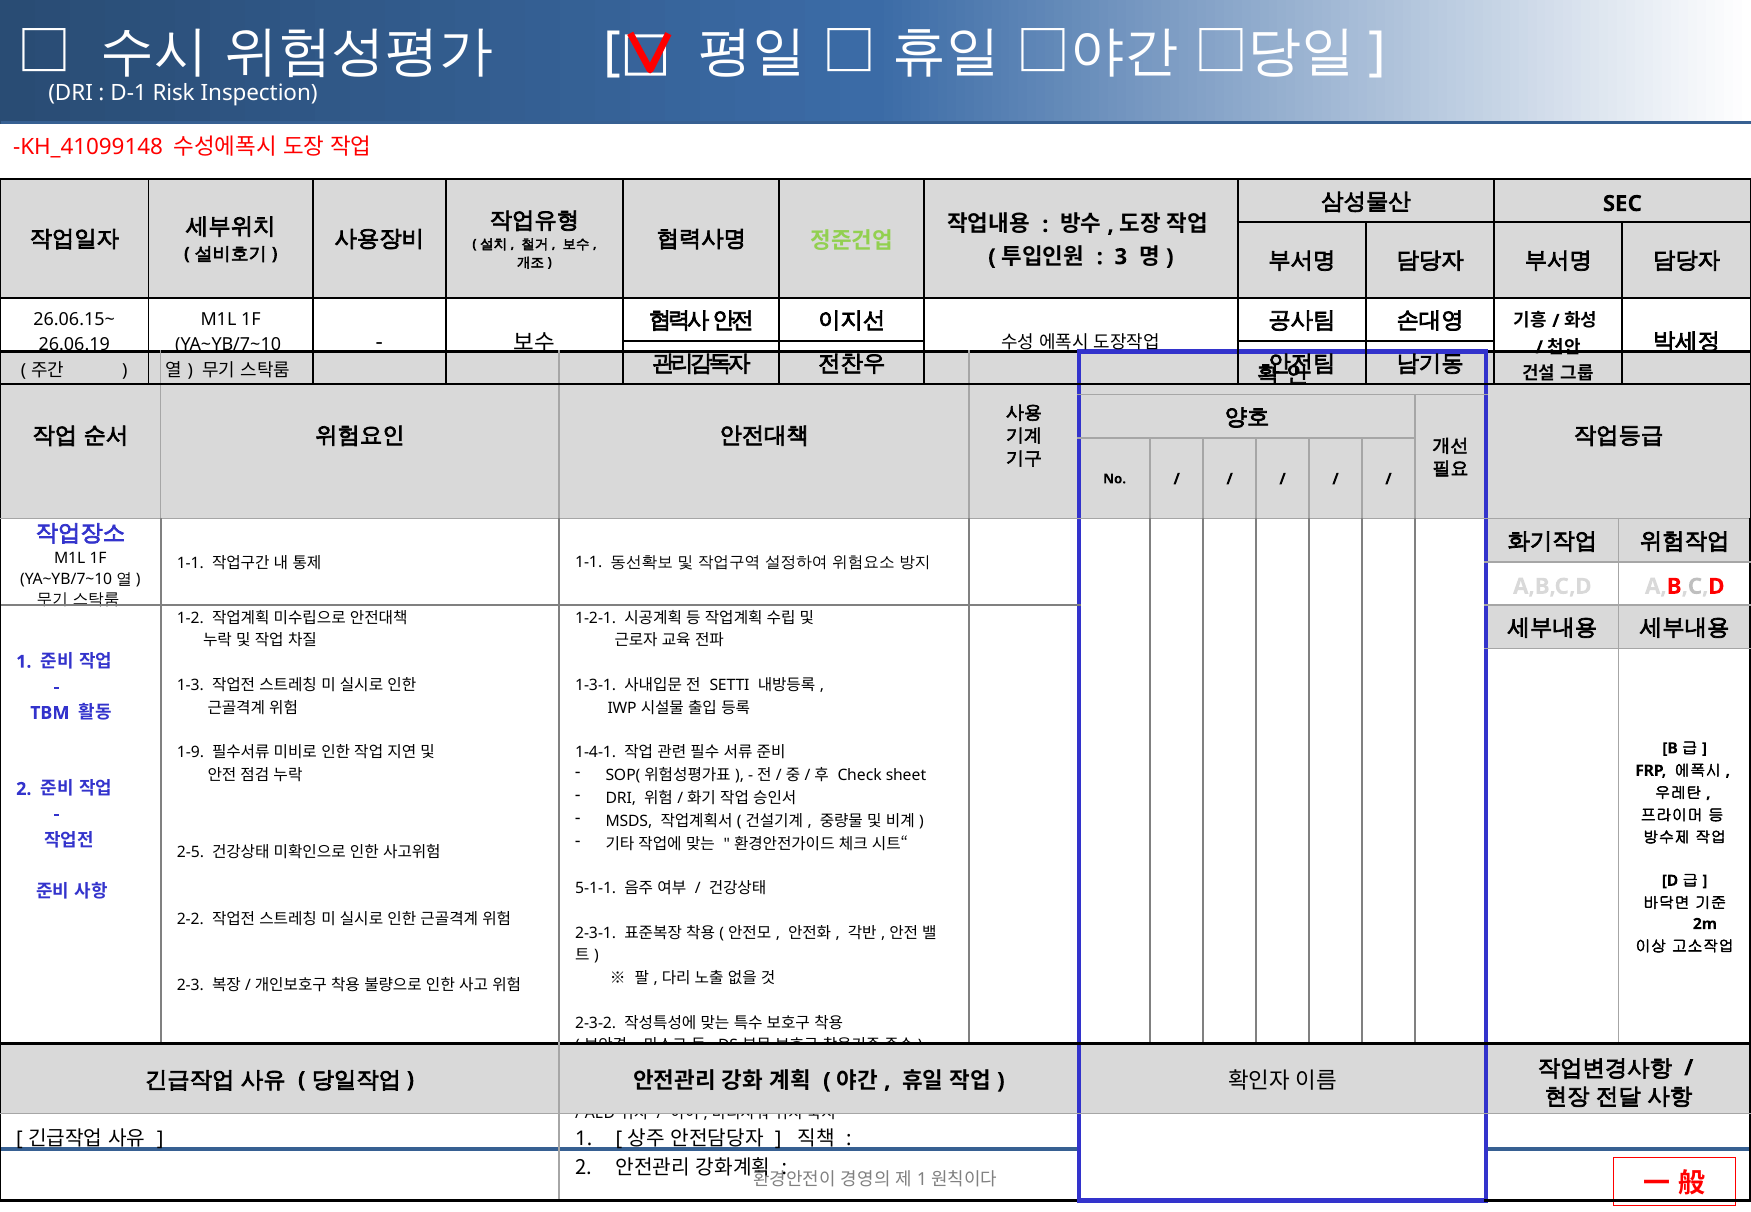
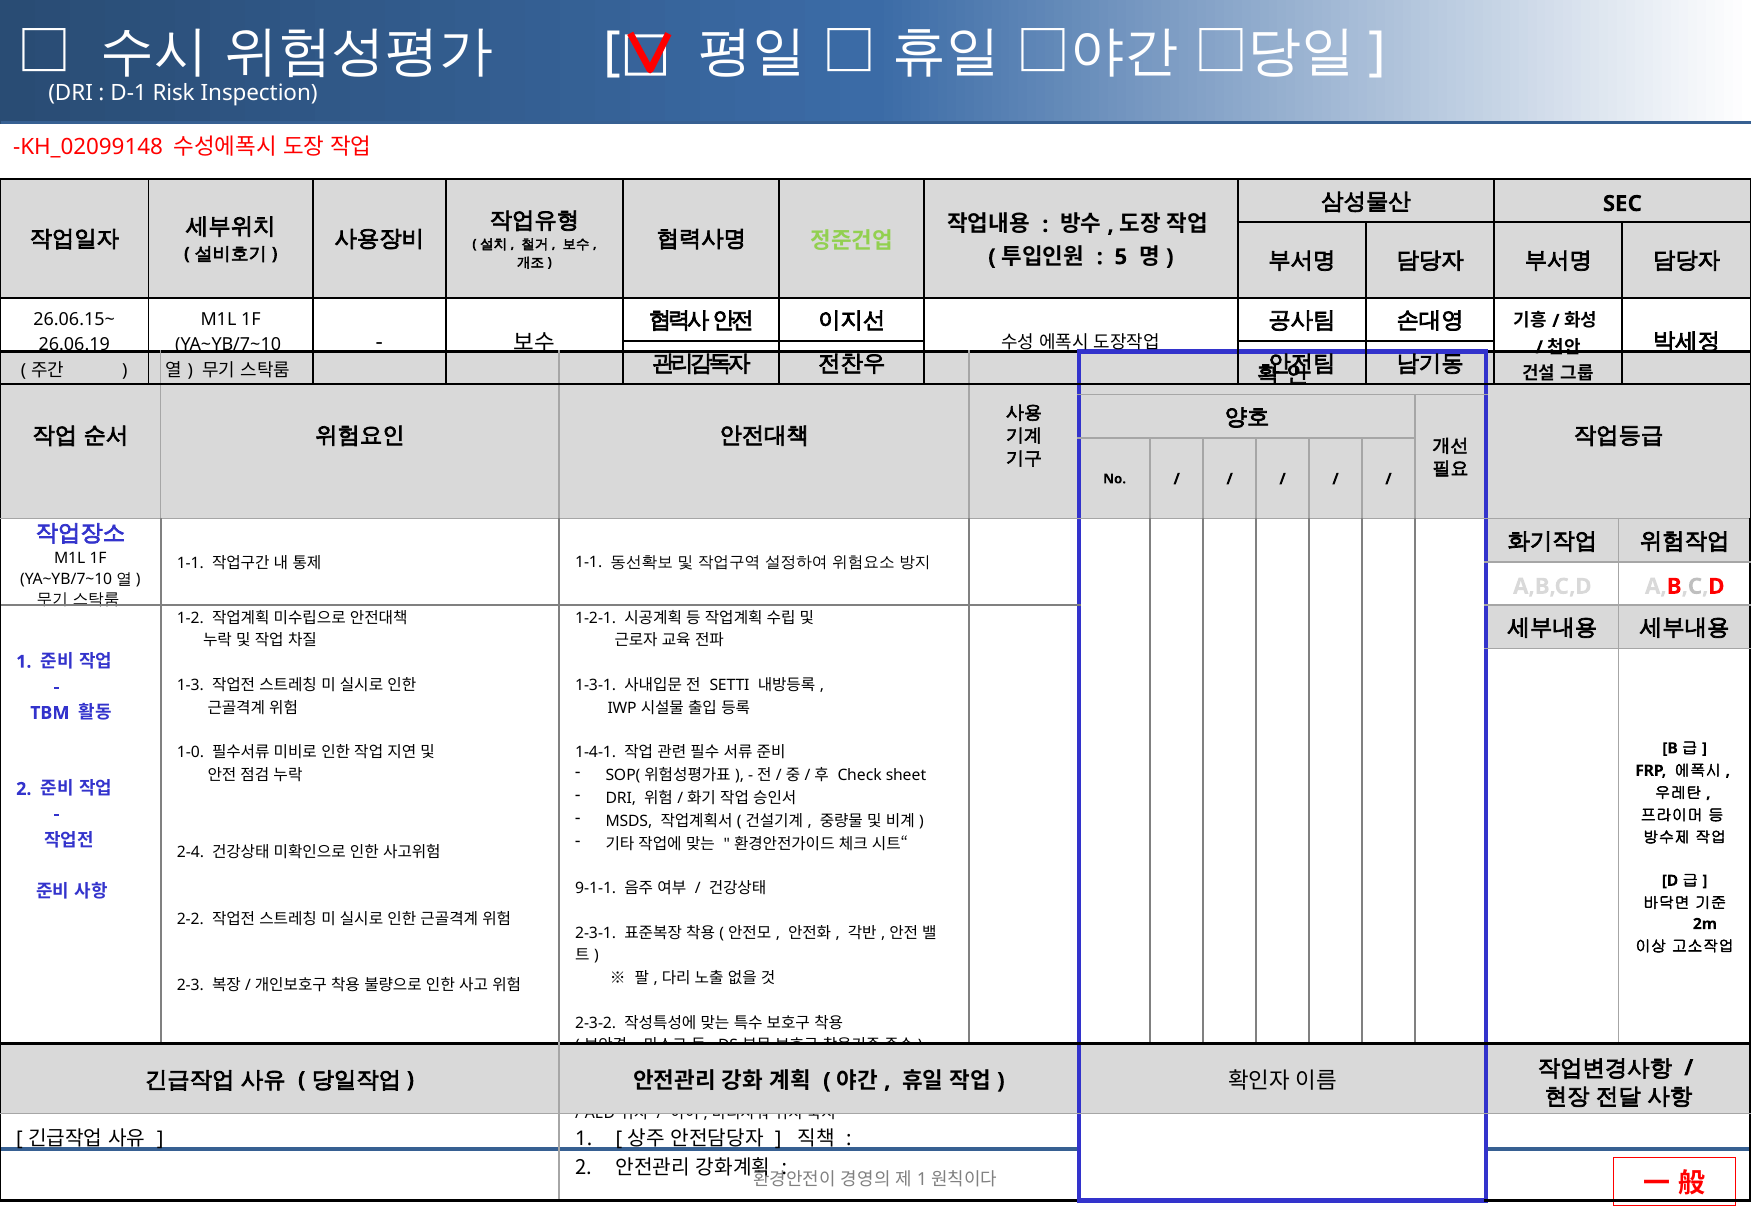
KH_41099148: KH_41099148 -> KH_02099148
3: 3 -> 5
1-9: 1-9 -> 1-0
2-5 at (190, 853): 2-5 -> 2-4
5-1-1: 5-1-1 -> 9-1-1
